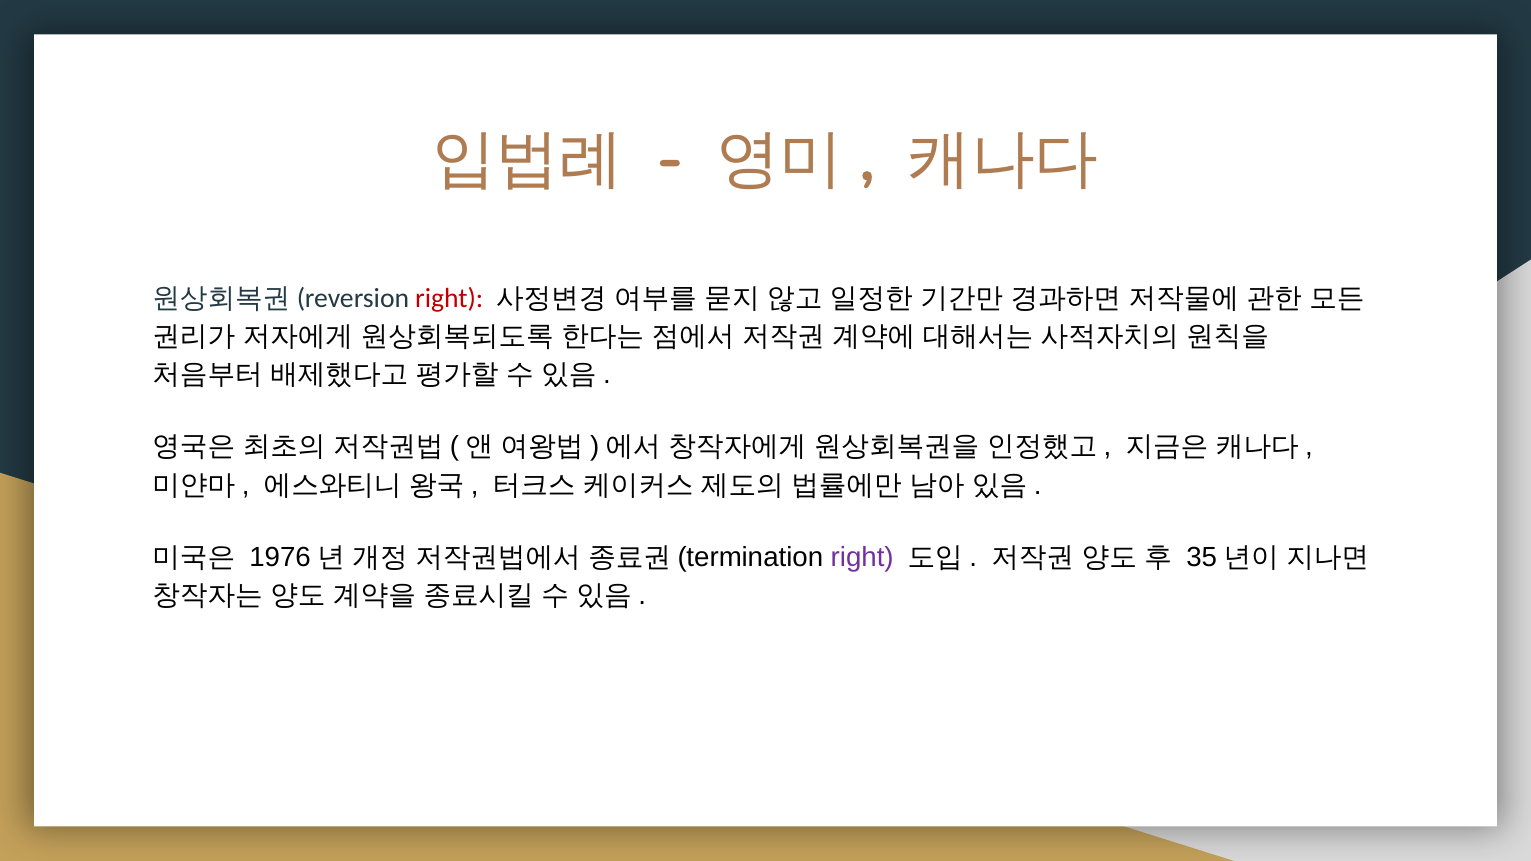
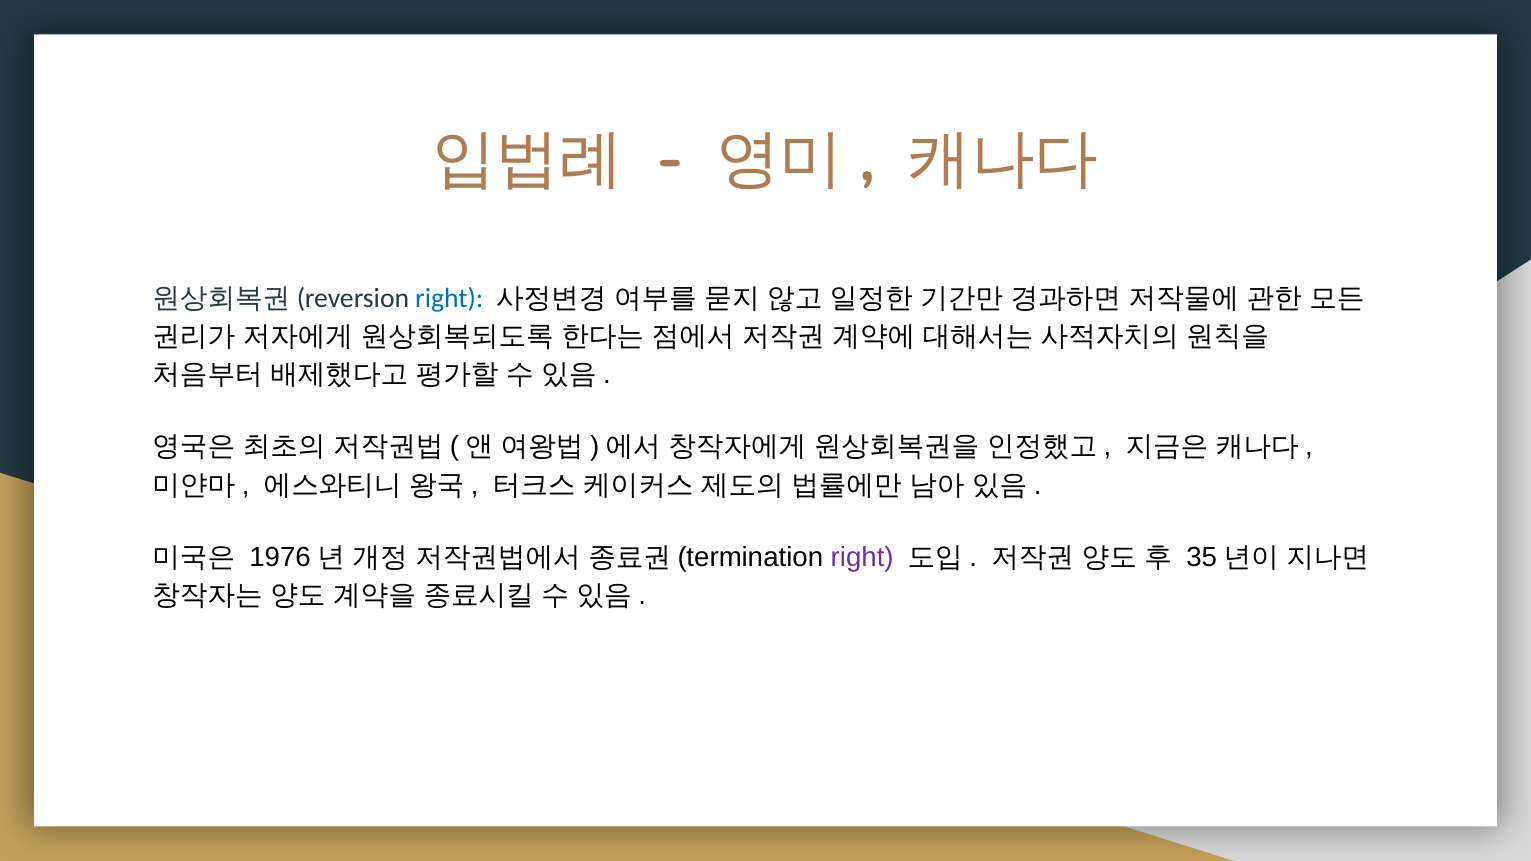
right at (449, 298) colour: red -> blue
